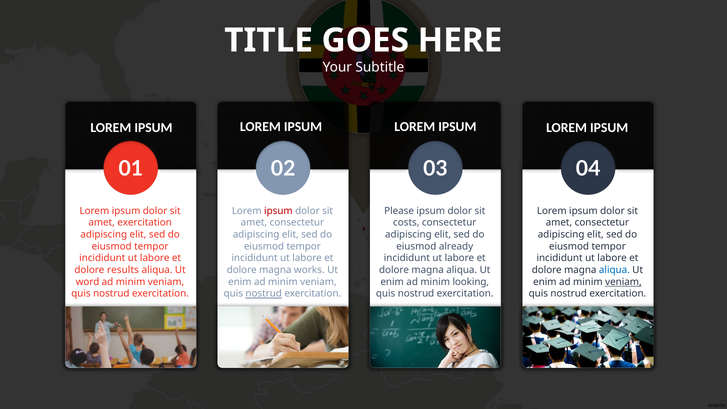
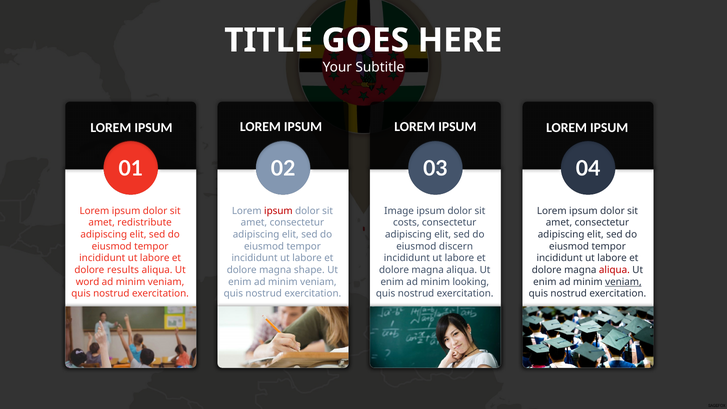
Please: Please -> Image
amet exercitation: exercitation -> redistribute
already: already -> discern
works: works -> shape
aliqua at (614, 270) colour: blue -> red
nostrud at (264, 294) underline: present -> none
